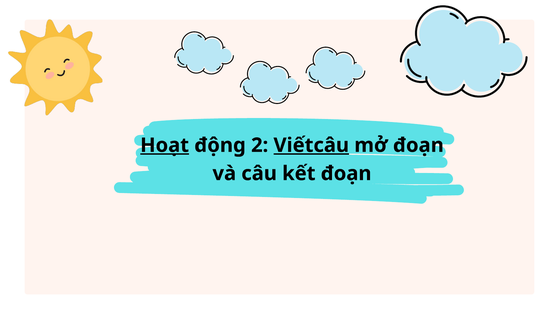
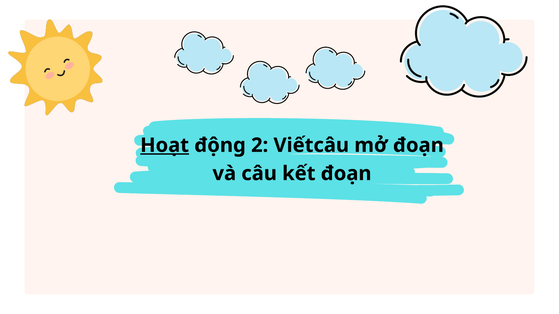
Viếtcâu underline: present -> none
